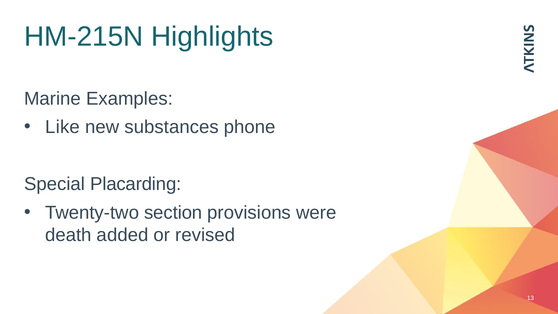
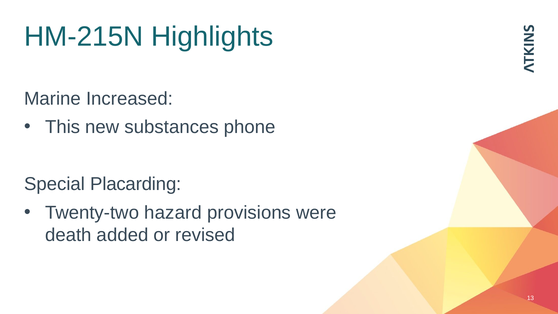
Examples: Examples -> Increased
Like: Like -> This
section: section -> hazard
